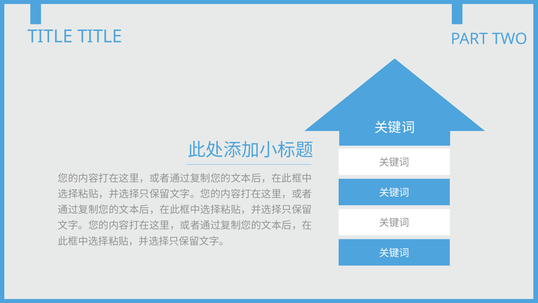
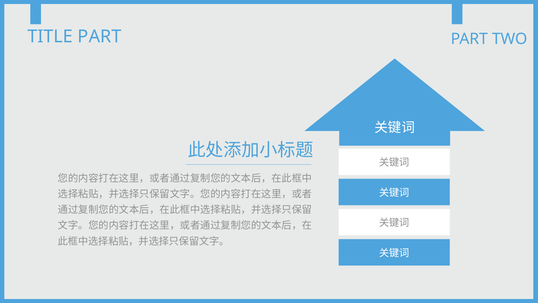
TITLE TITLE: TITLE -> PART
